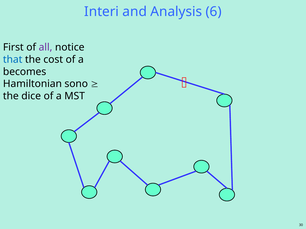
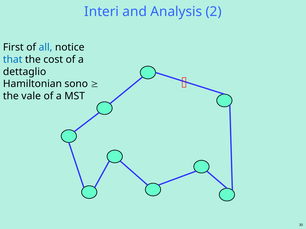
6: 6 -> 2
all colour: purple -> blue
becomes: becomes -> dettaglio
dice: dice -> vale
